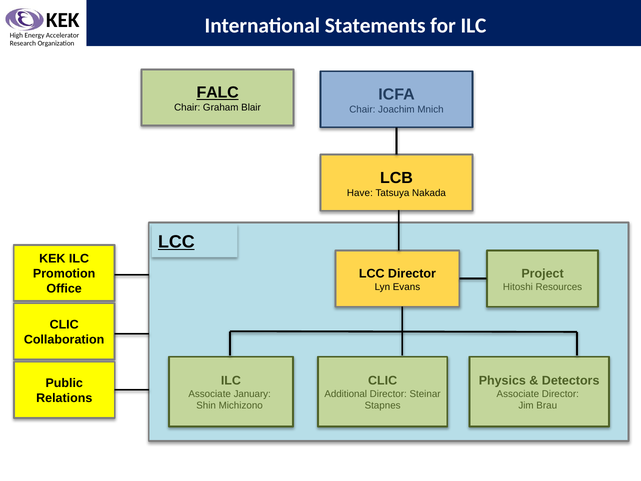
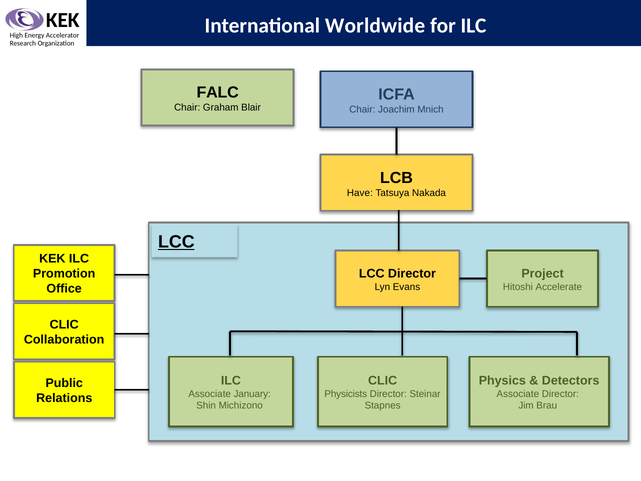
Statements: Statements -> Worldwide
FALC underline: present -> none
Resources: Resources -> Accelerate
Additional: Additional -> Physicists
